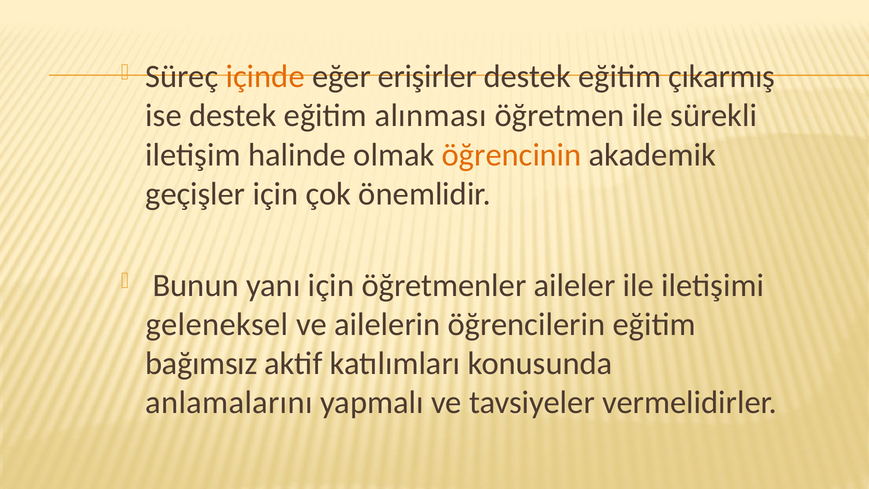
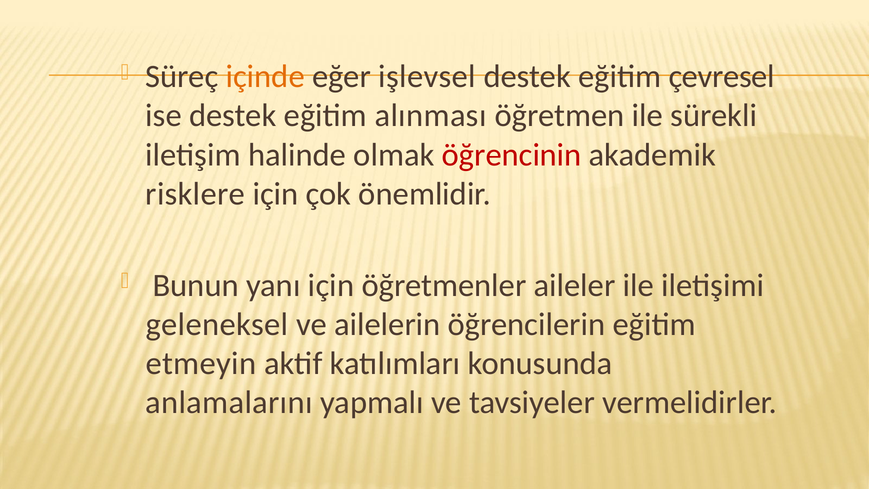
erişirler: erişirler -> işlevsel
çıkarmış: çıkarmış -> çevresel
öğrencinin colour: orange -> red
geçişler: geçişler -> risklere
bağımsız: bağımsız -> etmeyin
